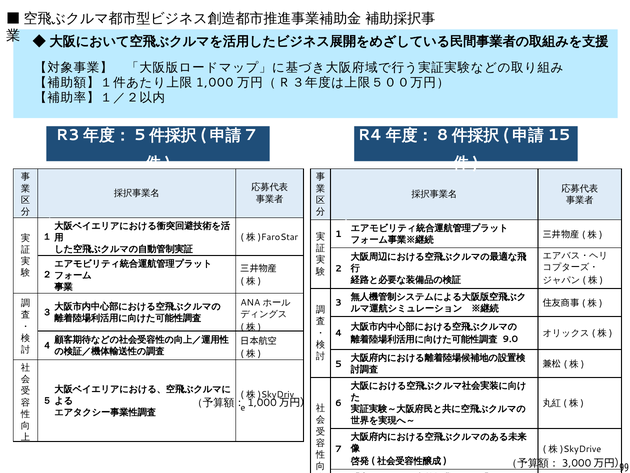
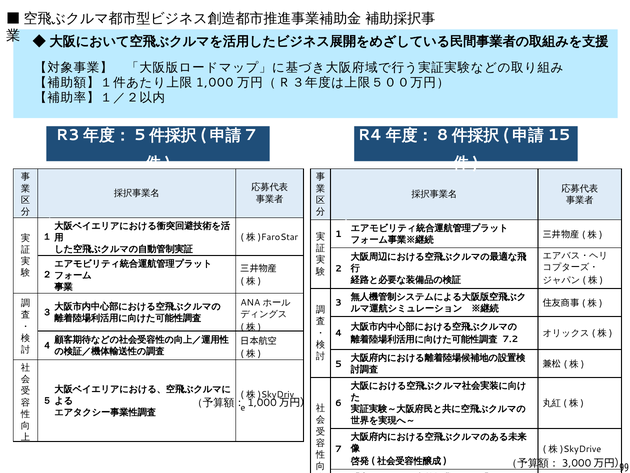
9.0: 9.0 -> 7.2
